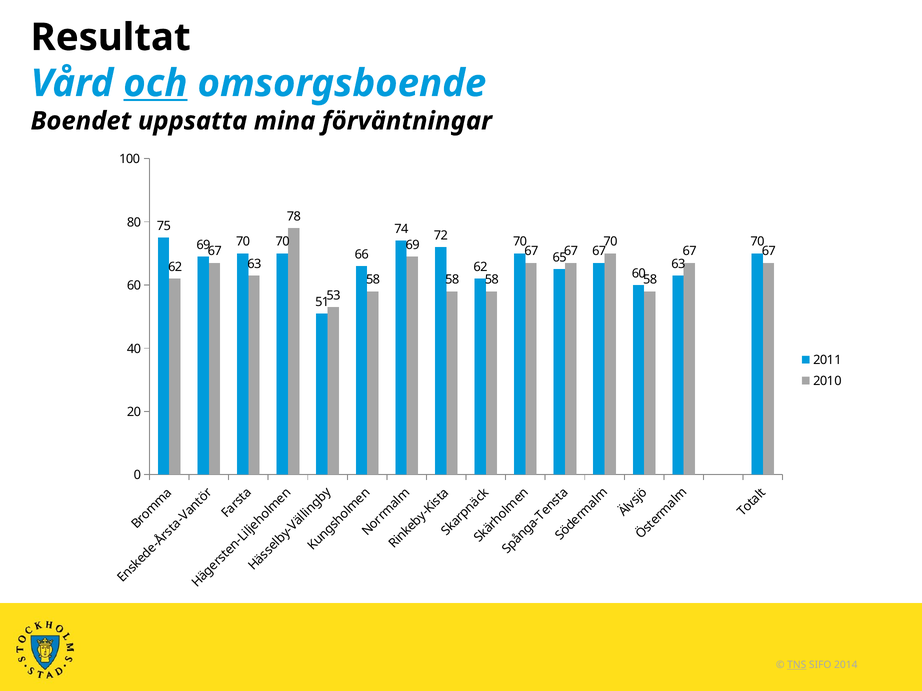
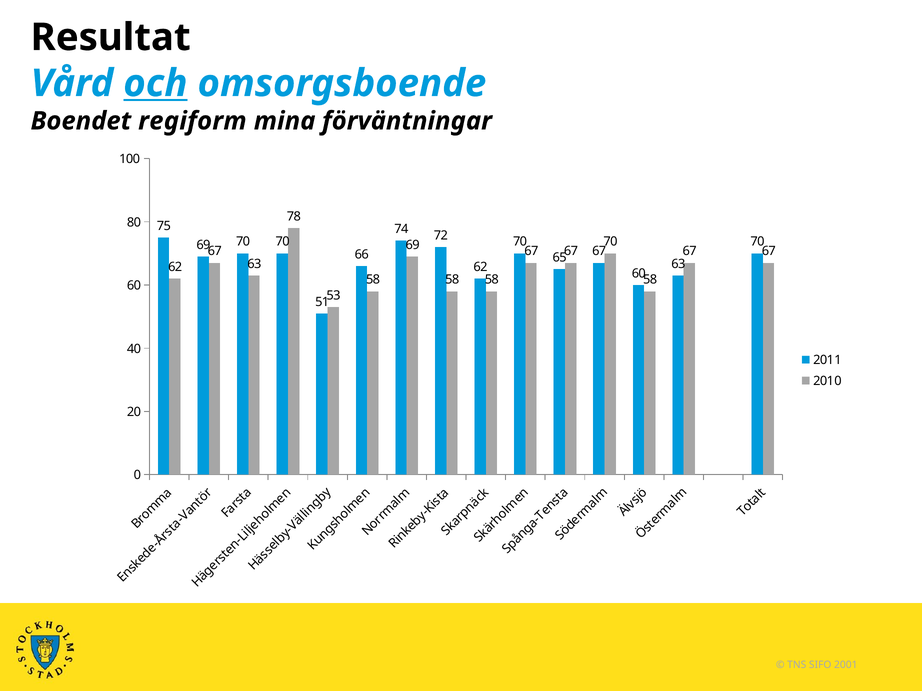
uppsatta: uppsatta -> regiform
TNS underline: present -> none
2014: 2014 -> 2001
